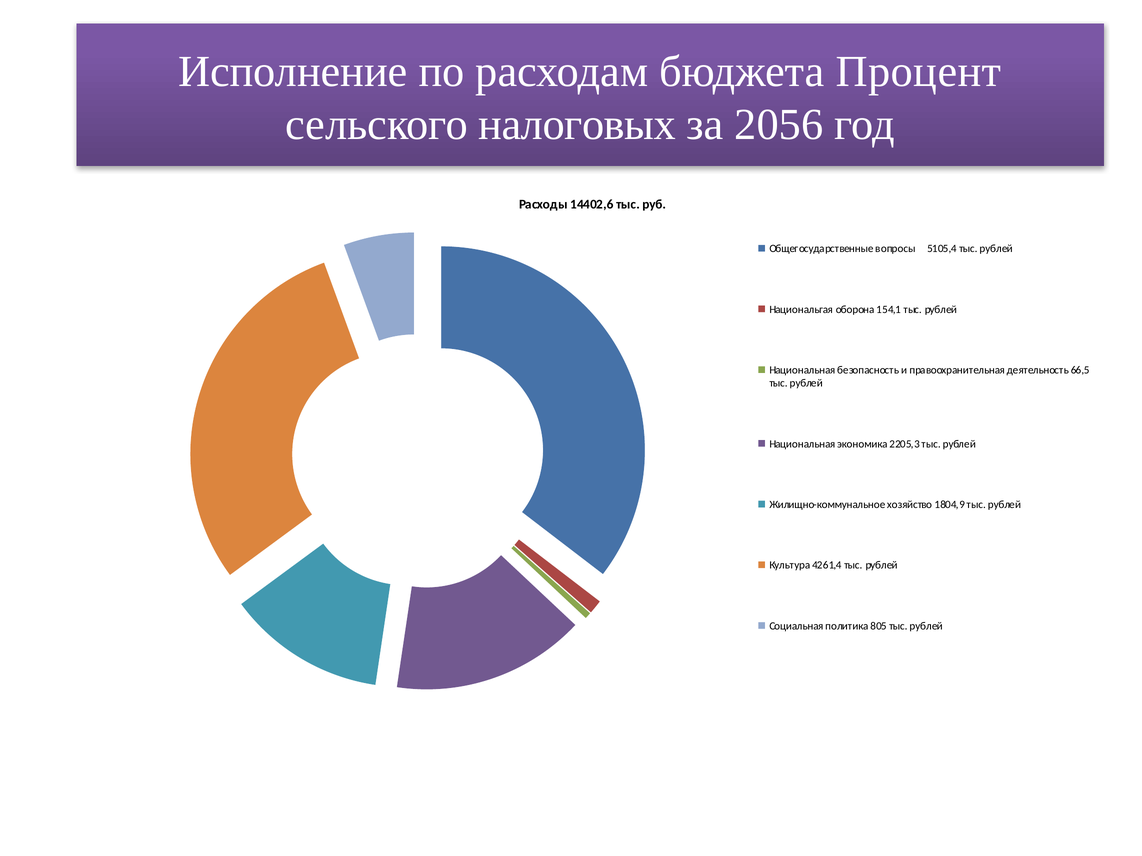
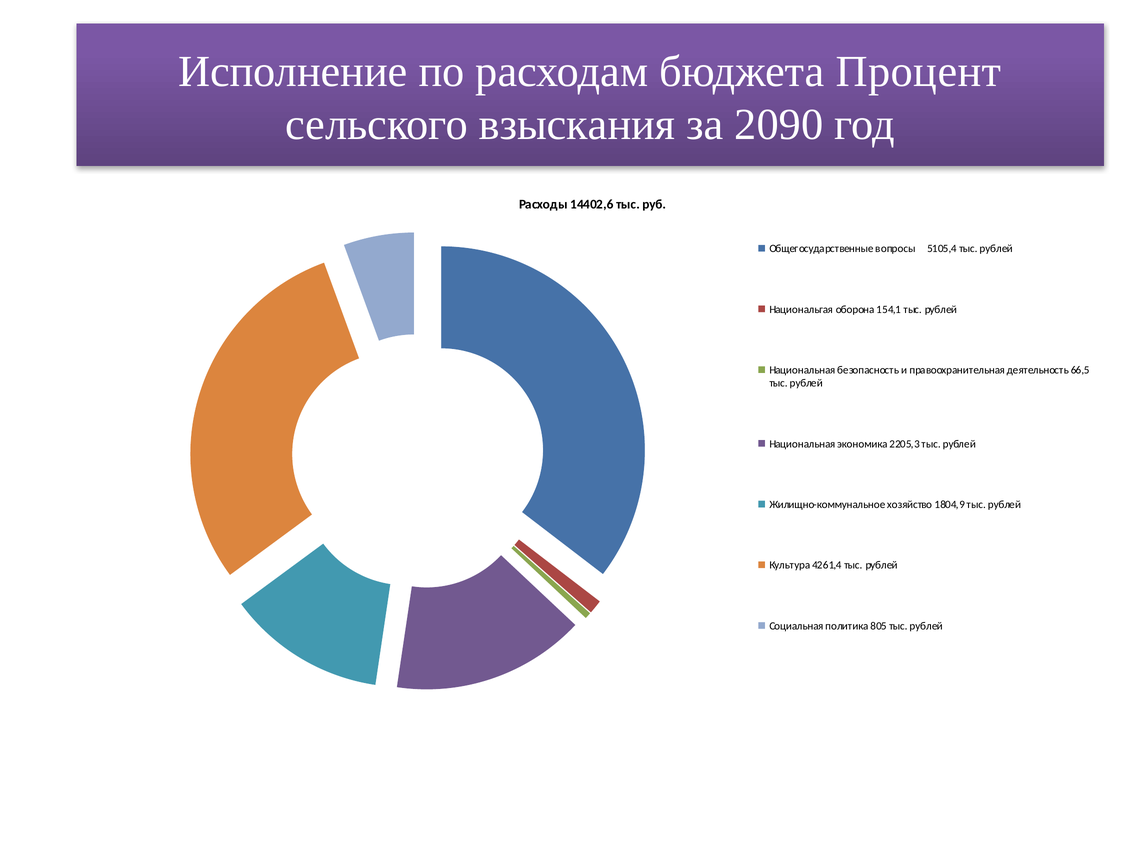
налоговых: налоговых -> взыскания
2056: 2056 -> 2090
